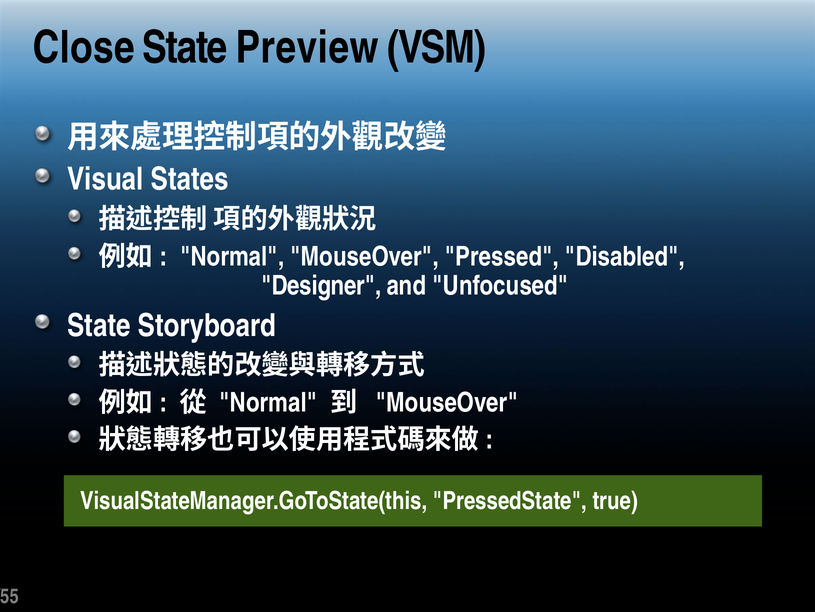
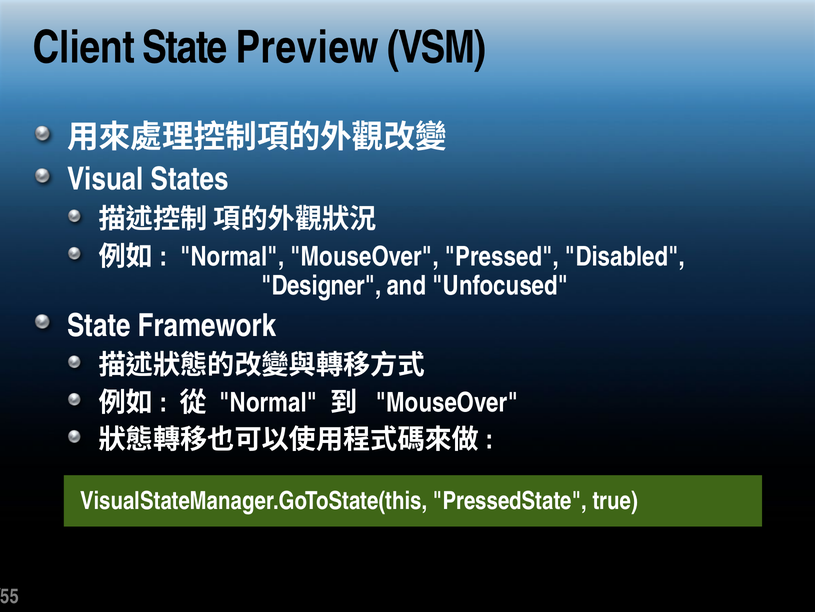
Close: Close -> Client
Storyboard: Storyboard -> Framework
